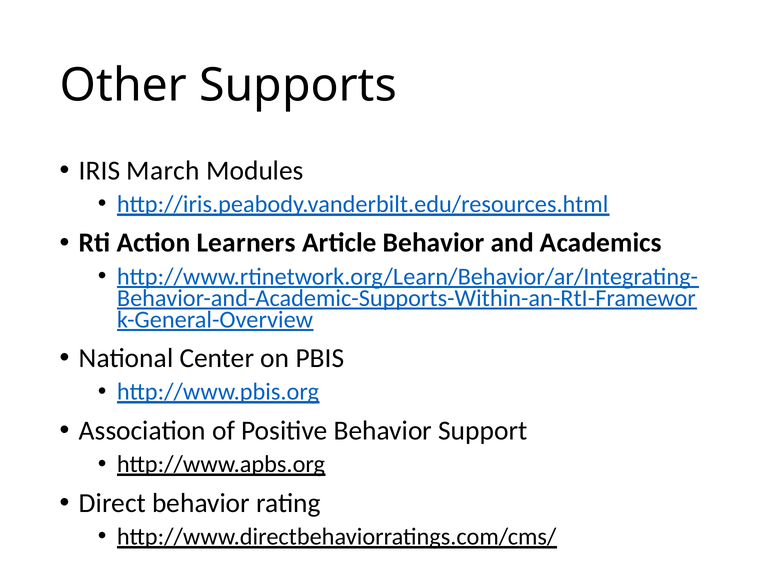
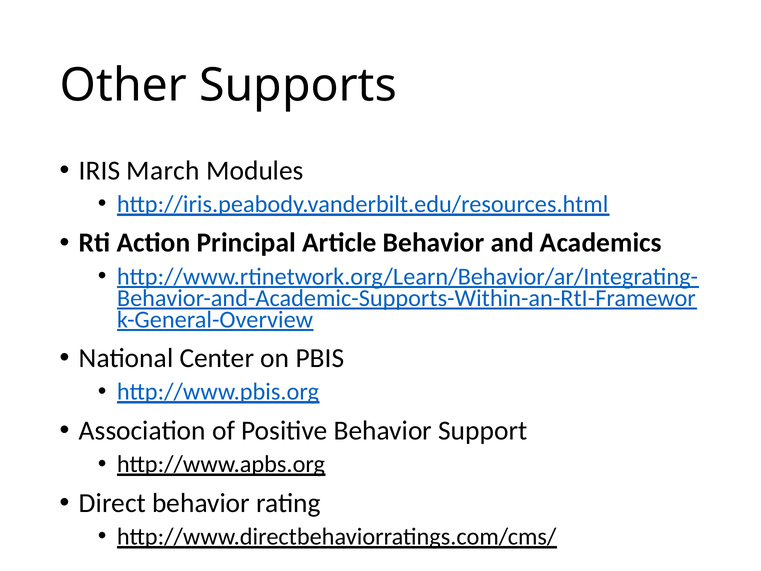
Learners: Learners -> Principal
